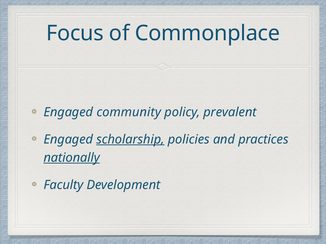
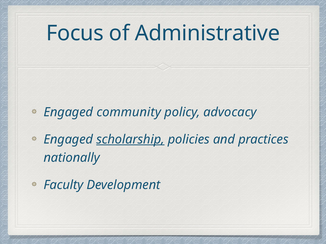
Commonplace: Commonplace -> Administrative
prevalent: prevalent -> advocacy
nationally underline: present -> none
